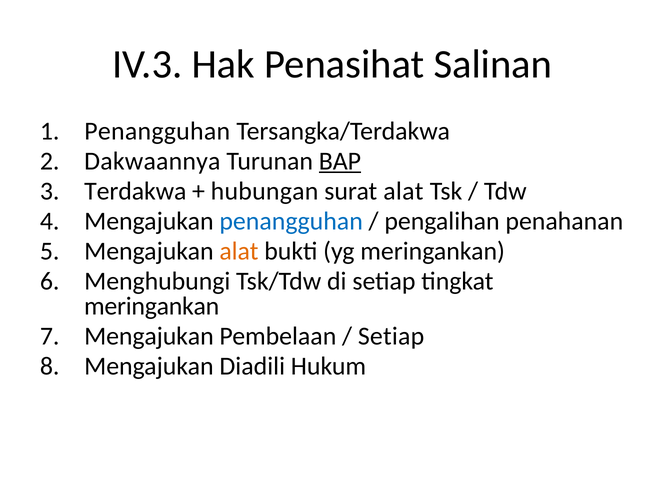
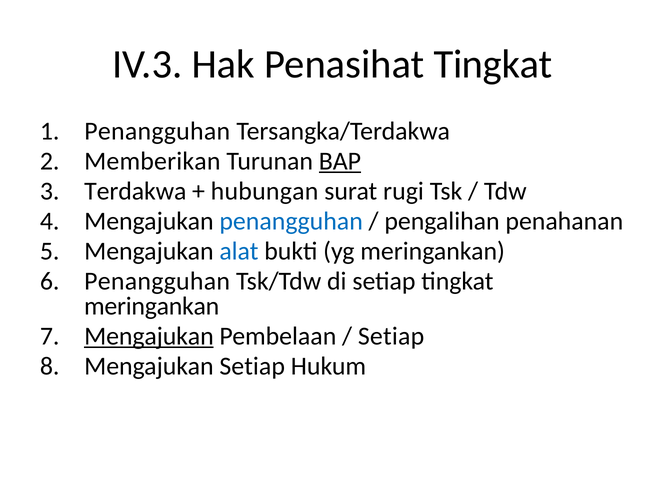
Penasihat Salinan: Salinan -> Tingkat
Dakwaannya: Dakwaannya -> Memberikan
surat alat: alat -> rugi
alat at (239, 251) colour: orange -> blue
Menghubungi at (157, 281): Menghubungi -> Penangguhan
Mengajukan at (149, 336) underline: none -> present
Mengajukan Diadili: Diadili -> Setiap
